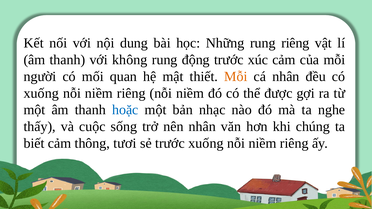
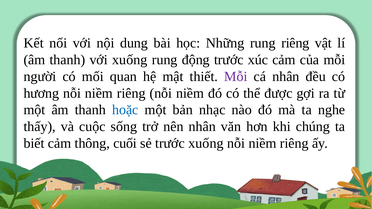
với không: không -> xuống
Mỗi at (236, 77) colour: orange -> purple
xuống at (41, 93): xuống -> hương
tươi: tươi -> cuối
